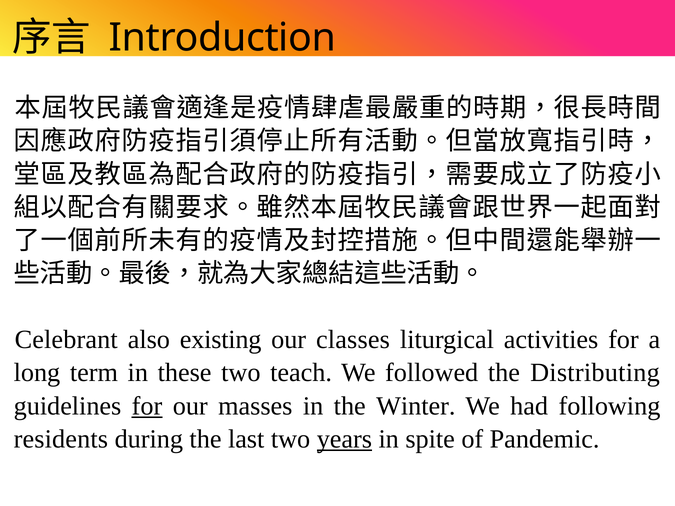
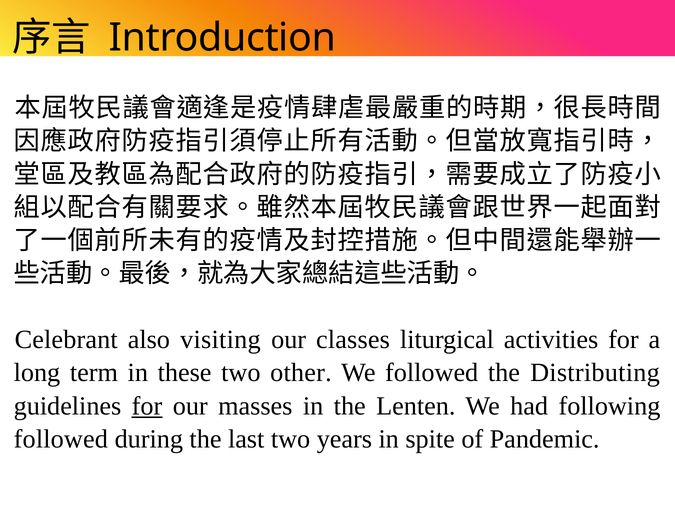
existing: existing -> visiting
teach: teach -> other
Winter: Winter -> Lenten
residents at (61, 439): residents -> followed
years underline: present -> none
